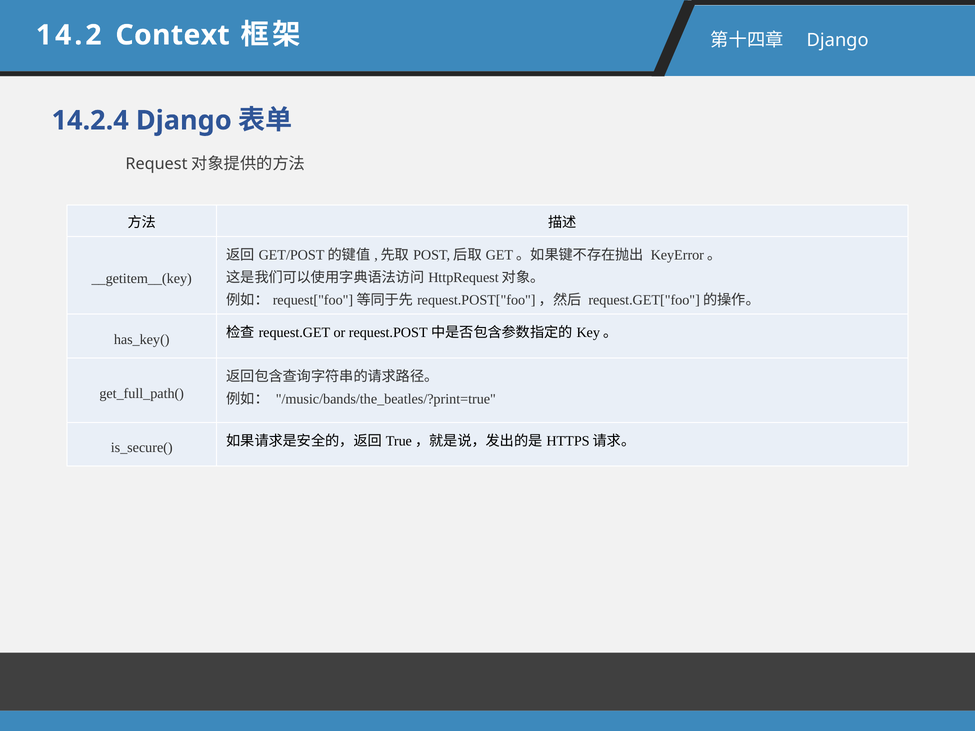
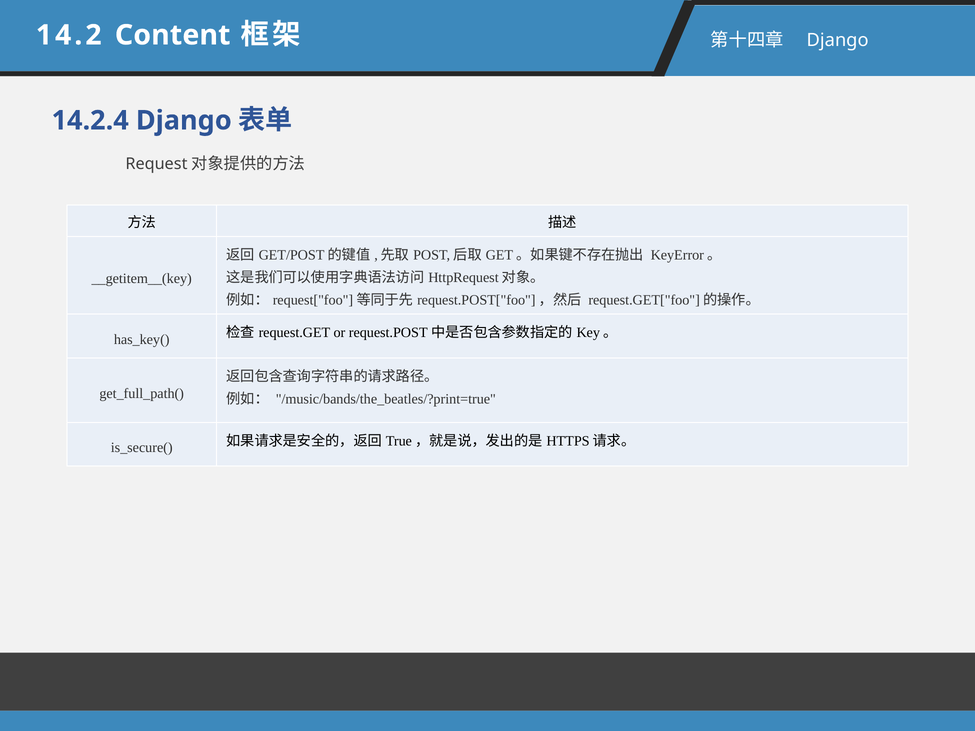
Context: Context -> Content
